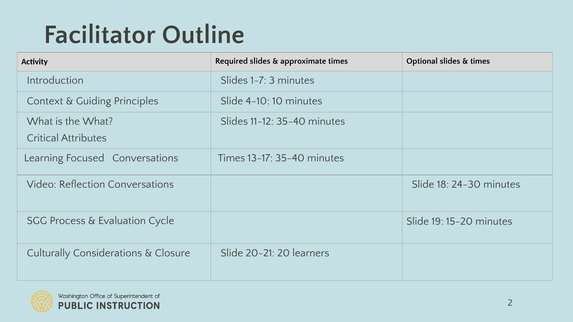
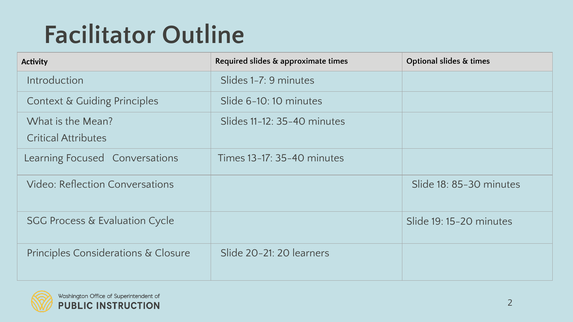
3: 3 -> 9
4-10: 4-10 -> 6-10
the What: What -> Mean
24-30: 24-30 -> 85-30
Culturally at (49, 253): Culturally -> Principles
